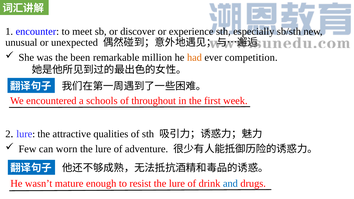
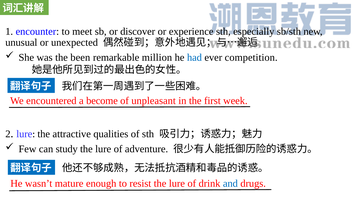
had colour: orange -> blue
schools: schools -> become
throughout: throughout -> unpleasant
worn: worn -> study
